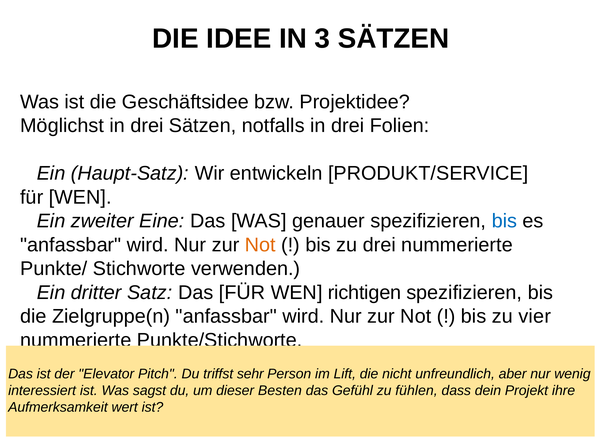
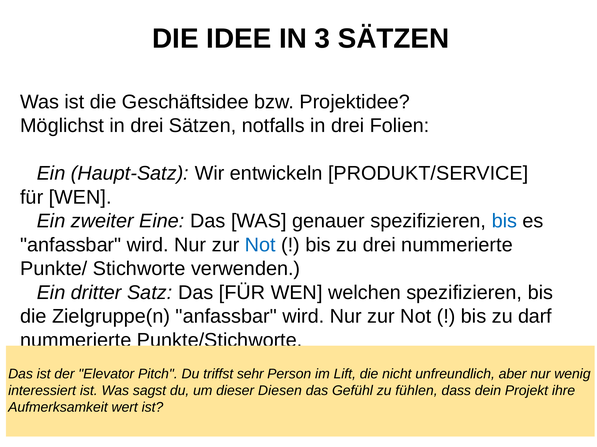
Not at (260, 245) colour: orange -> blue
richtigen: richtigen -> welchen
vier: vier -> darf
Besten: Besten -> Diesen
